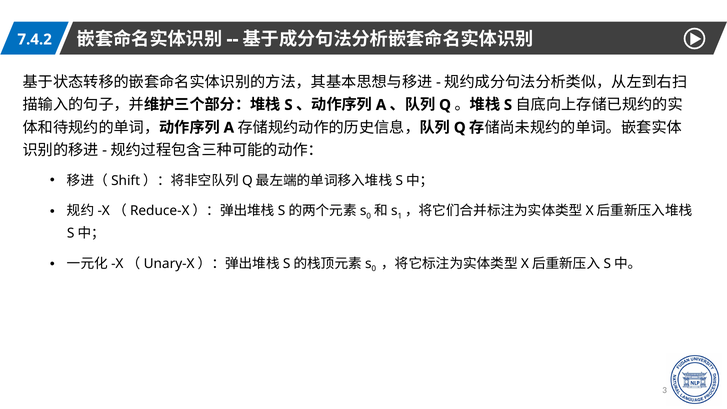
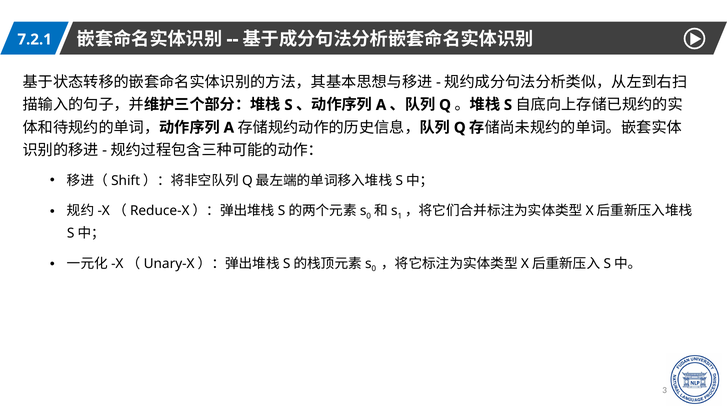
7.4.2: 7.4.2 -> 7.2.1
